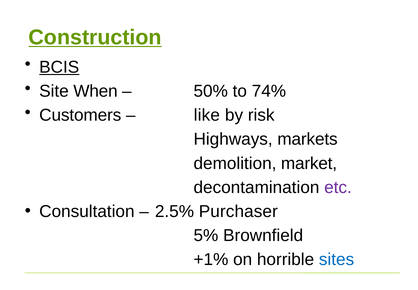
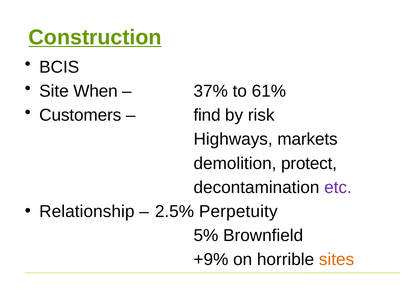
BCIS underline: present -> none
50%: 50% -> 37%
74%: 74% -> 61%
like: like -> find
market: market -> protect
Consultation: Consultation -> Relationship
Purchaser: Purchaser -> Perpetuity
+1%: +1% -> +9%
sites colour: blue -> orange
